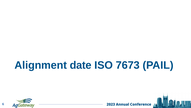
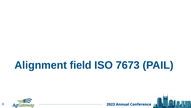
date: date -> field
